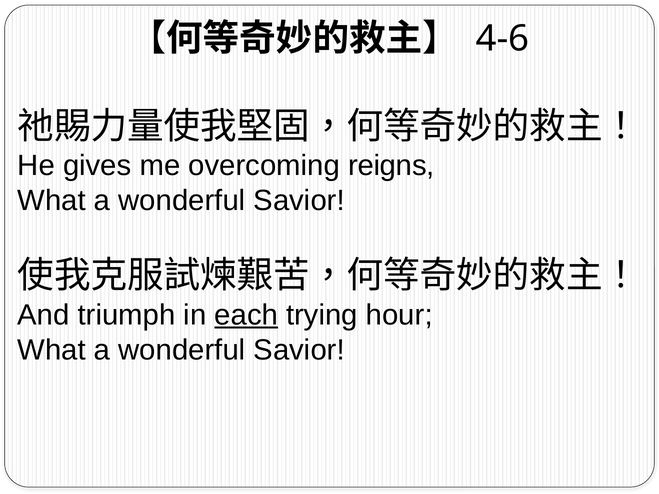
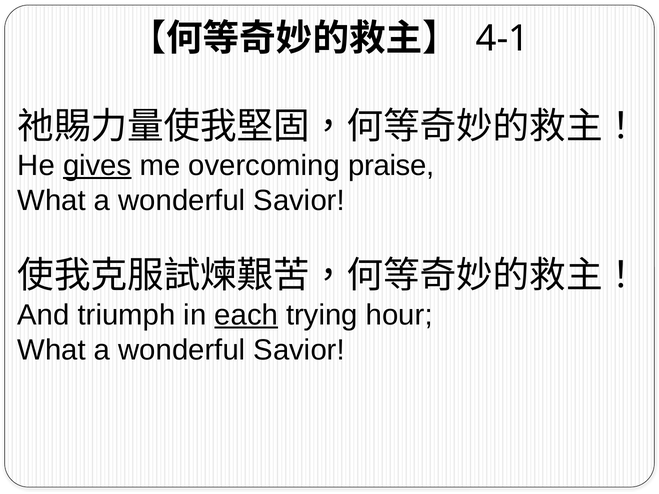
4-6: 4-6 -> 4-1
gives underline: none -> present
reigns: reigns -> praise
